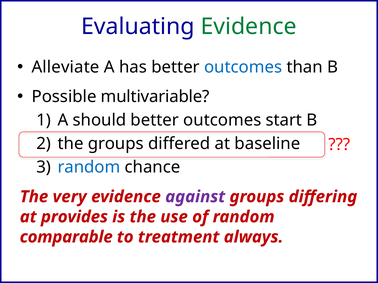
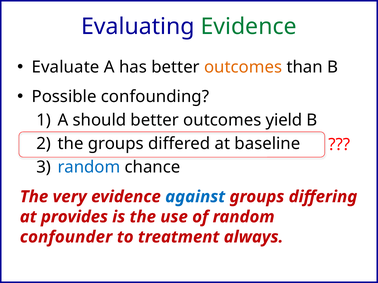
Alleviate: Alleviate -> Evaluate
outcomes at (243, 67) colour: blue -> orange
multivariable: multivariable -> confounding
start: start -> yield
against colour: purple -> blue
comparable: comparable -> confounder
